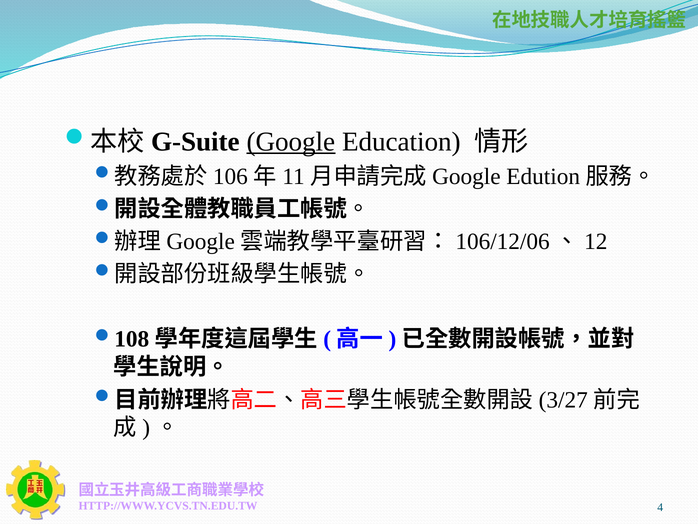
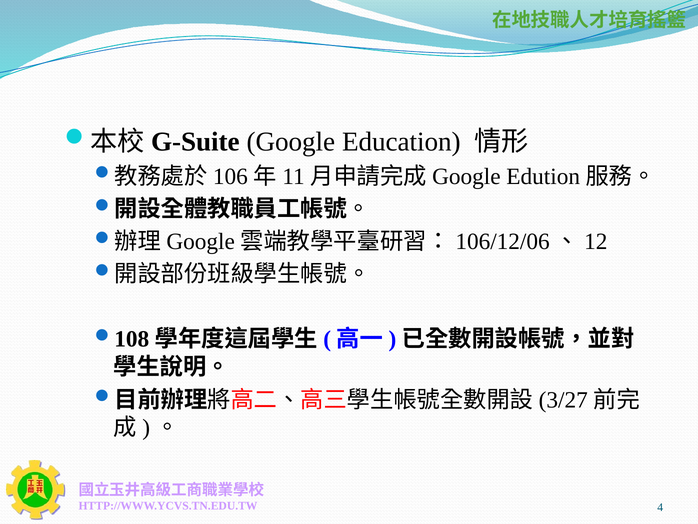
Google underline: present -> none
